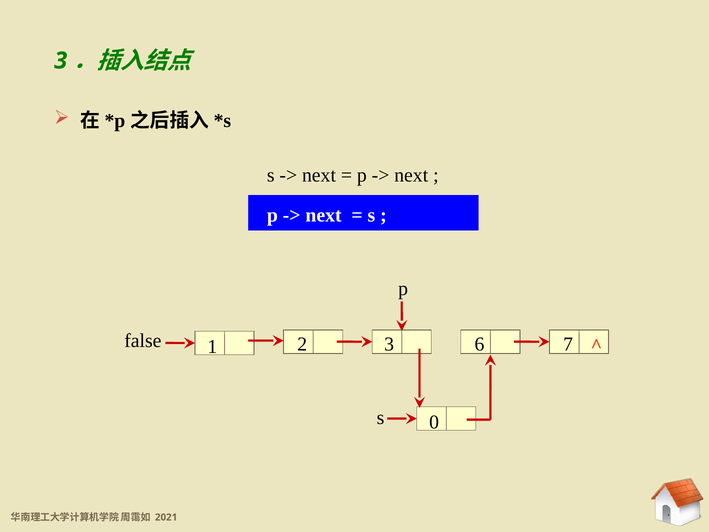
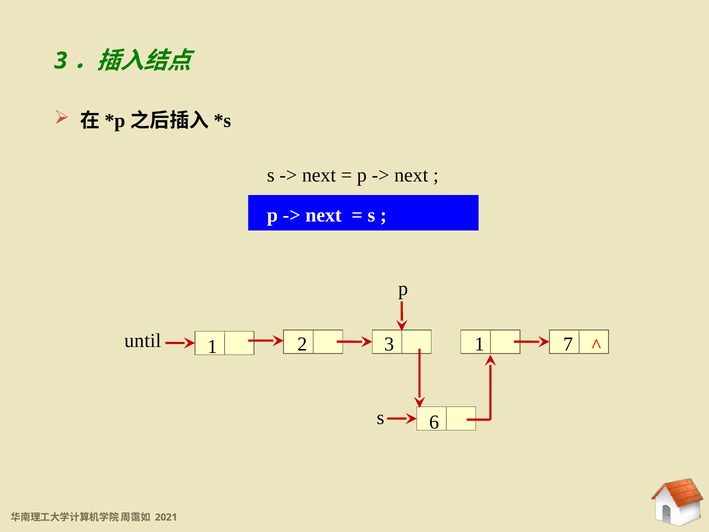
false: false -> until
3 6: 6 -> 1
0: 0 -> 6
